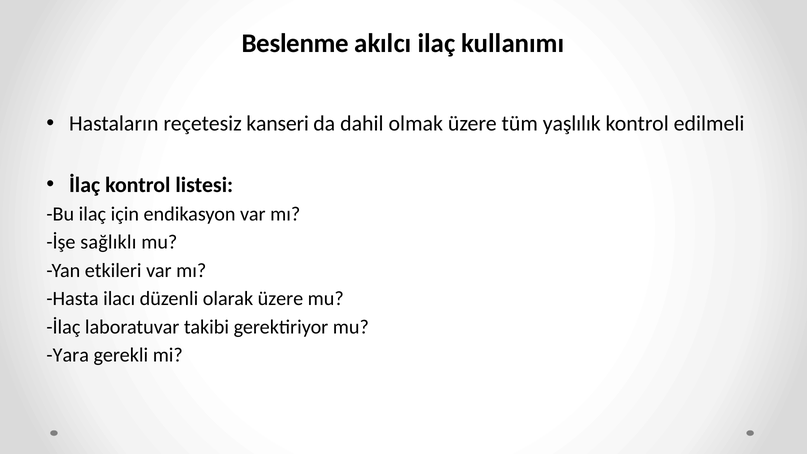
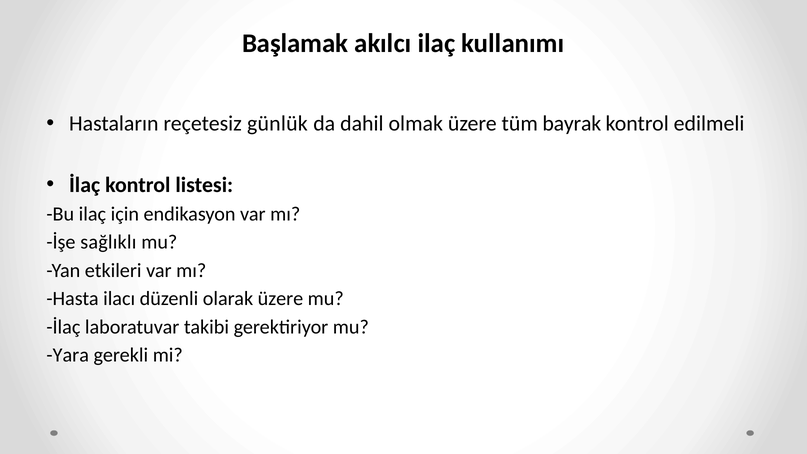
Beslenme: Beslenme -> Başlamak
kanseri: kanseri -> günlük
yaşlılık: yaşlılık -> bayrak
